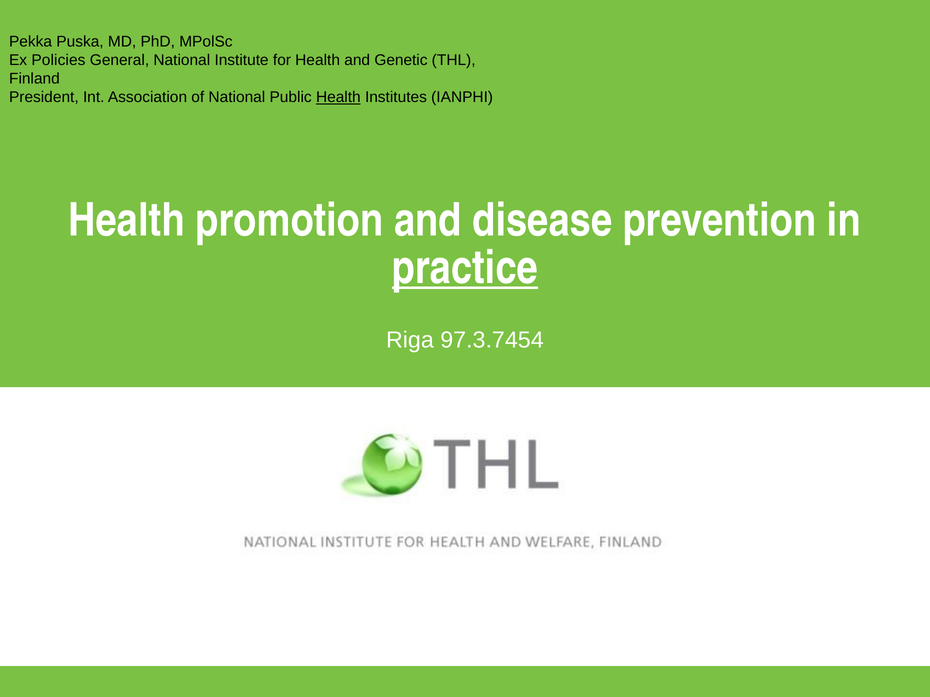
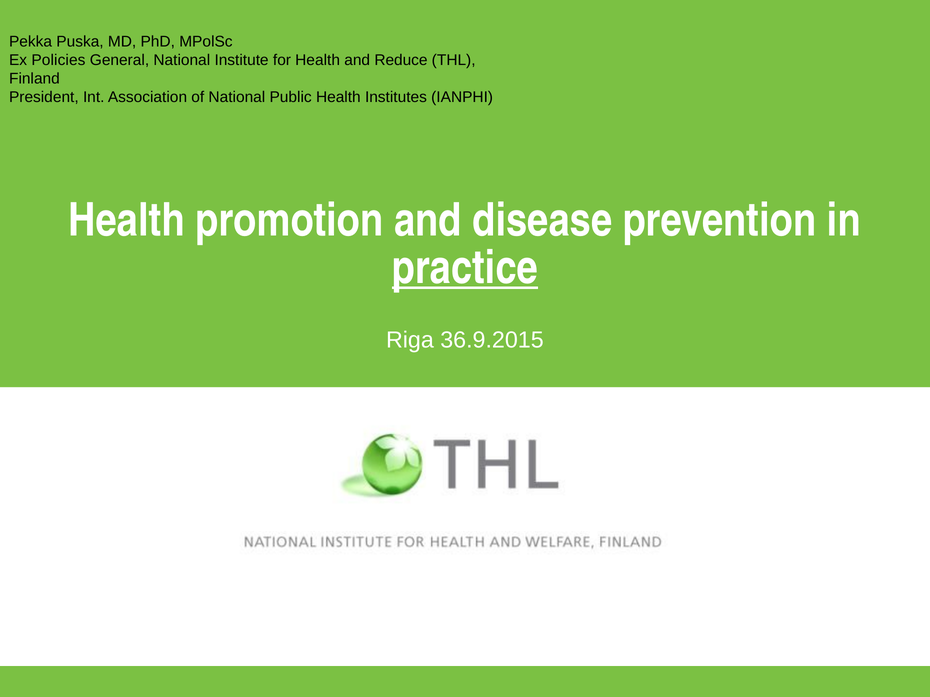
Genetic: Genetic -> Reduce
Health at (338, 97) underline: present -> none
97.3.7454: 97.3.7454 -> 36.9.2015
